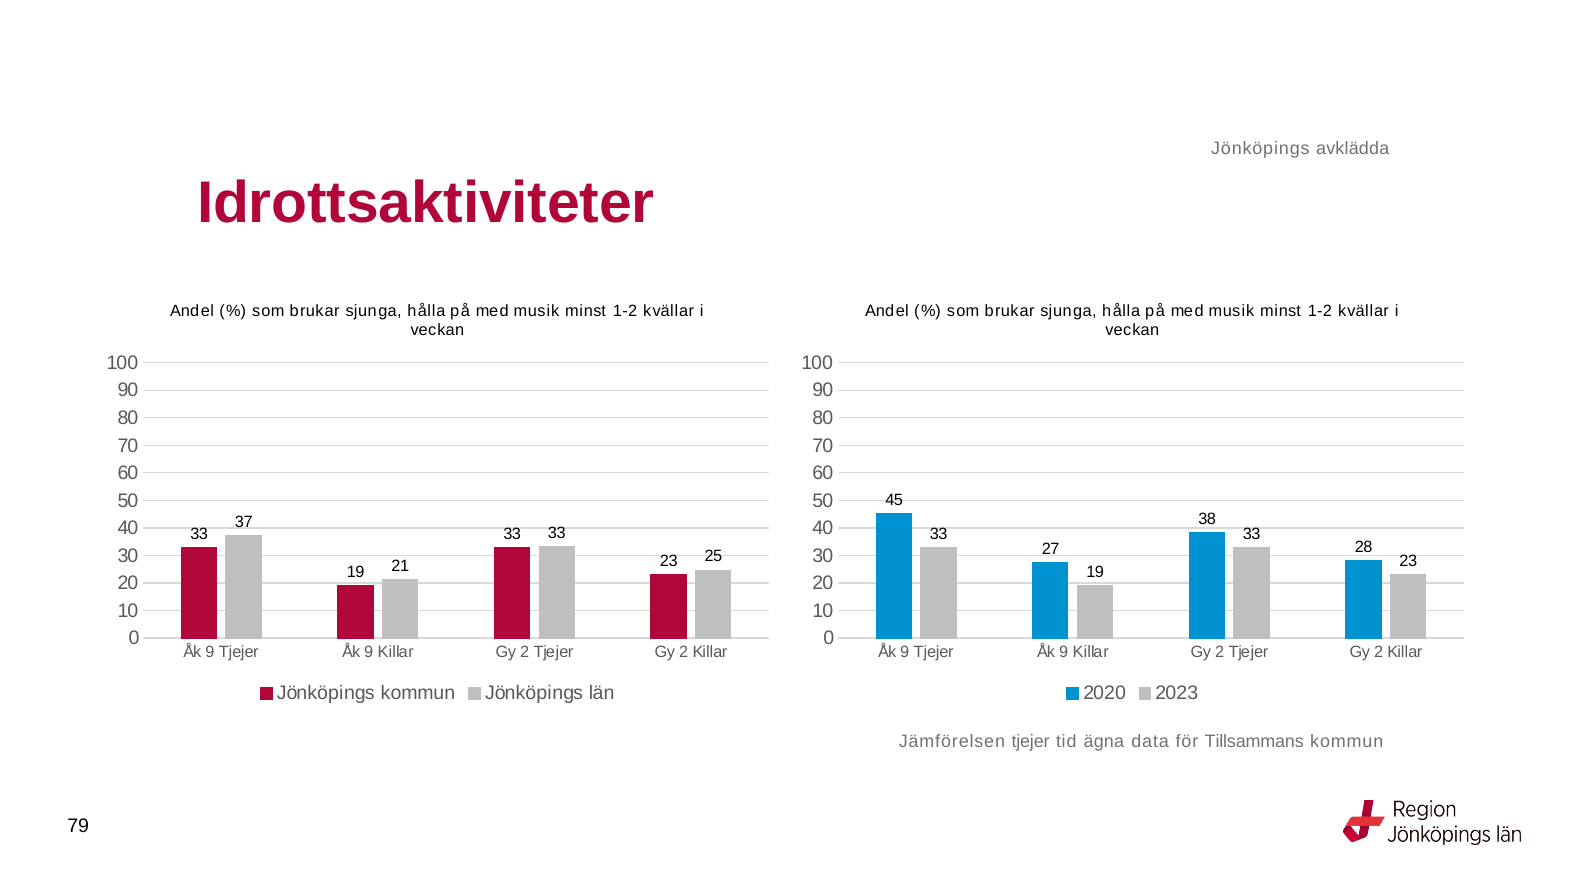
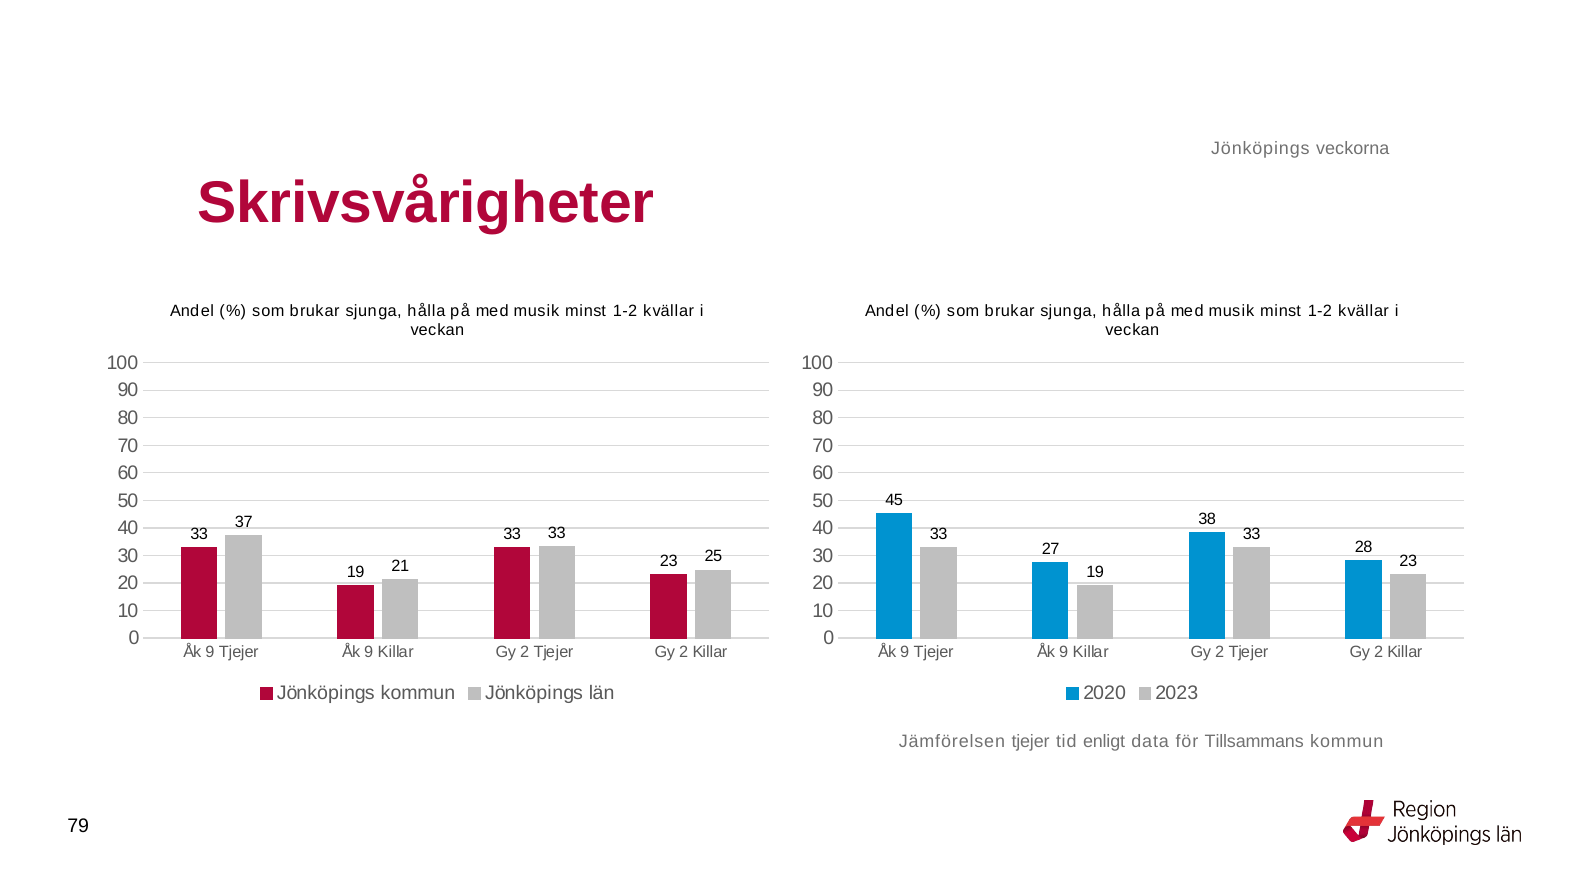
avklädda: avklädda -> veckorna
Idrottsaktiviteter: Idrottsaktiviteter -> Skrivsvårigheter
ägna: ägna -> enligt
